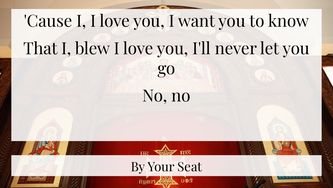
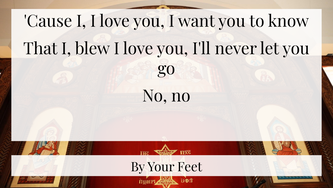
Seat: Seat -> Feet
